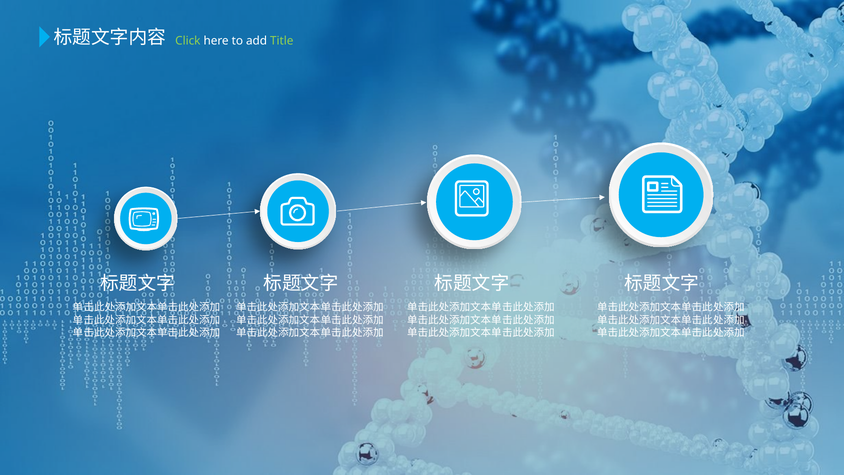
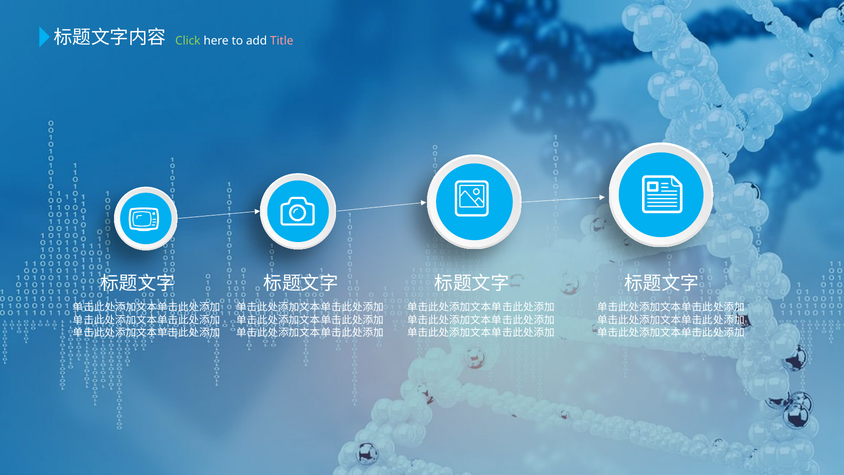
Title colour: light green -> pink
